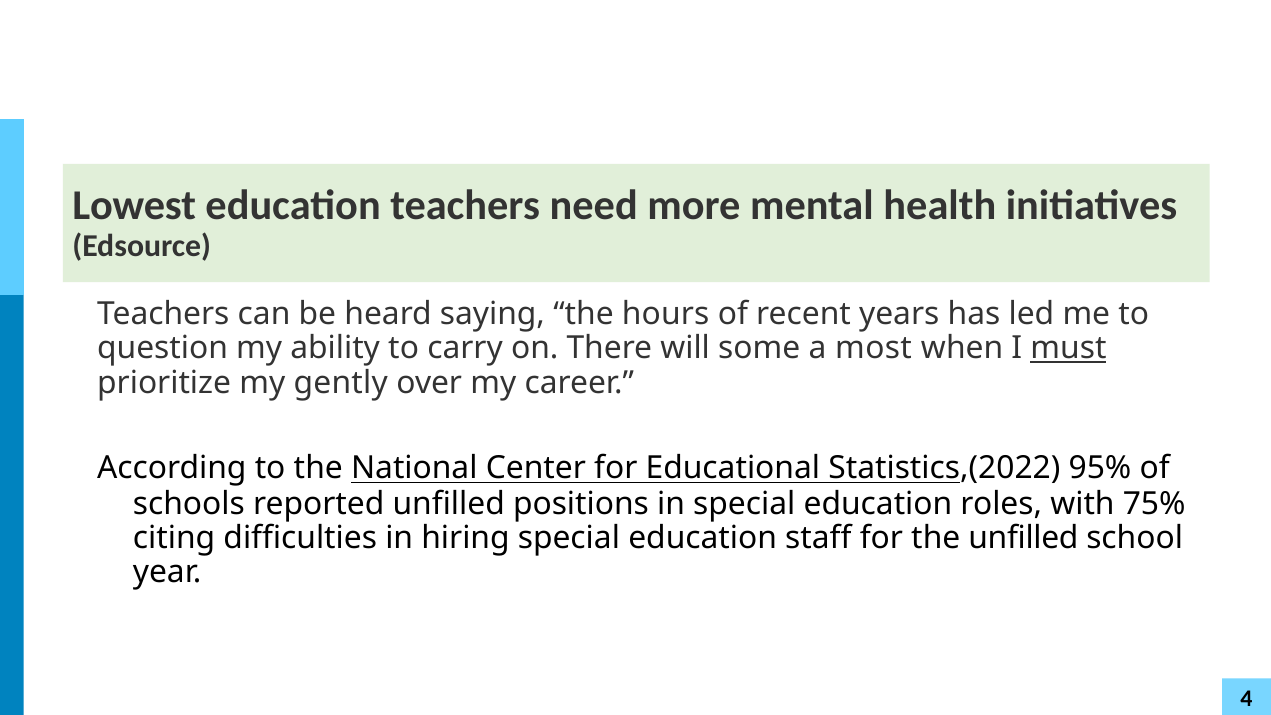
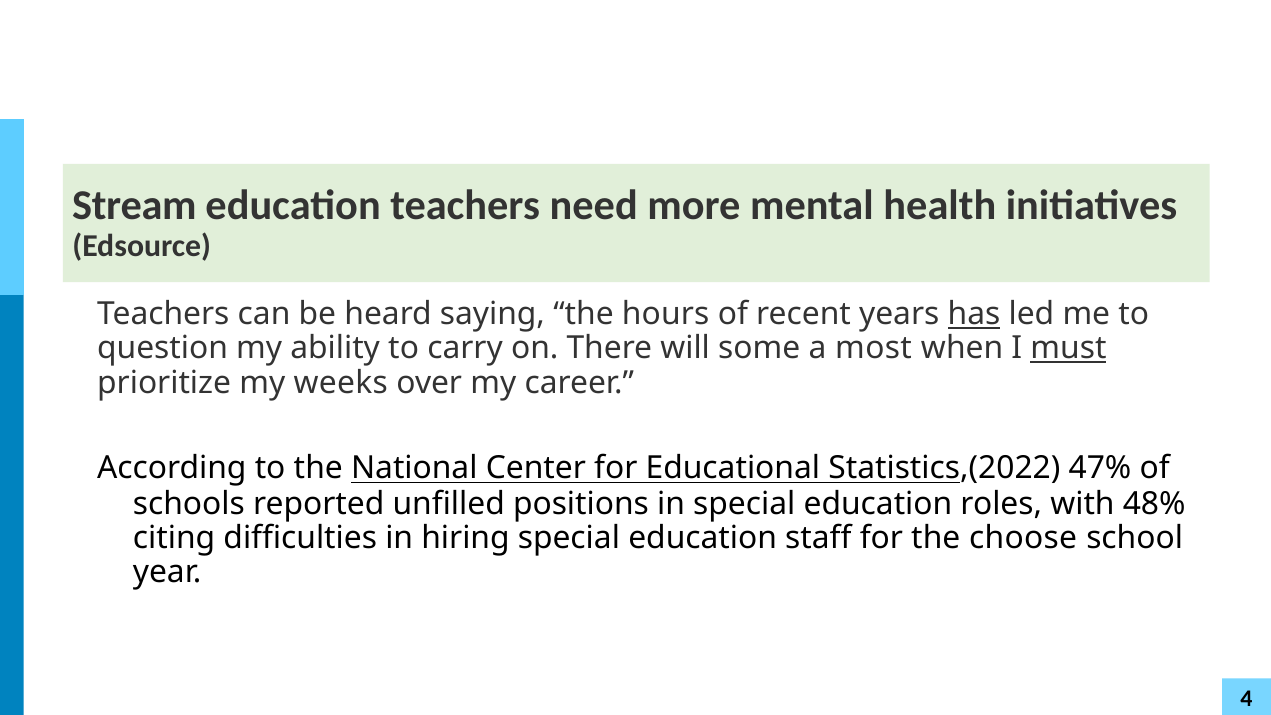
Lowest: Lowest -> Stream
has underline: none -> present
gently: gently -> weeks
95%: 95% -> 47%
75%: 75% -> 48%
the unfilled: unfilled -> choose
